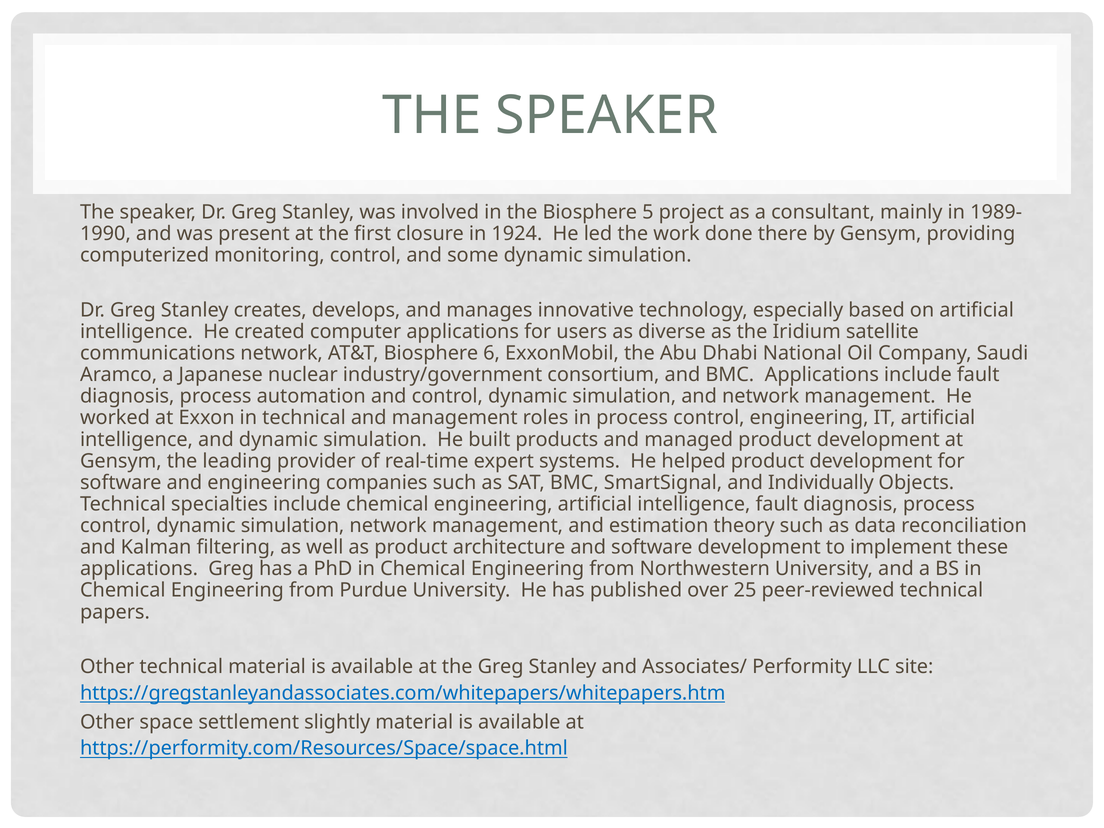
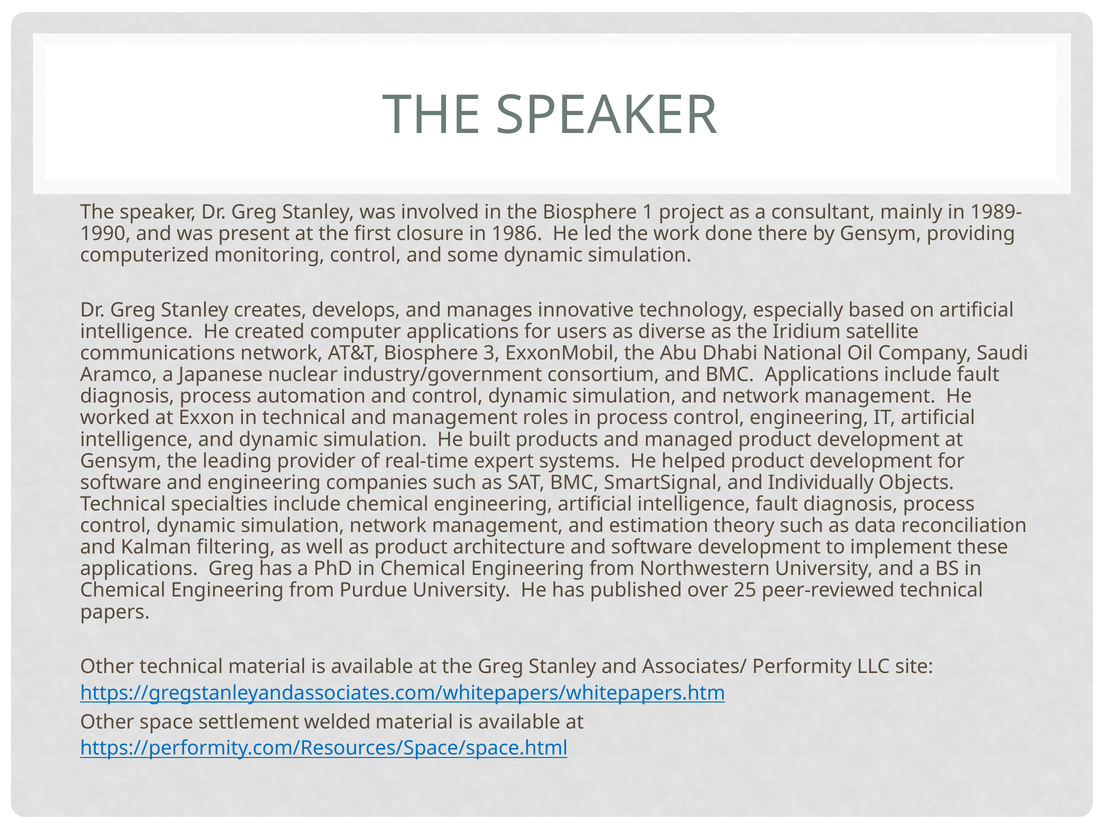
5: 5 -> 1
1924: 1924 -> 1986
6: 6 -> 3
slightly: slightly -> welded
